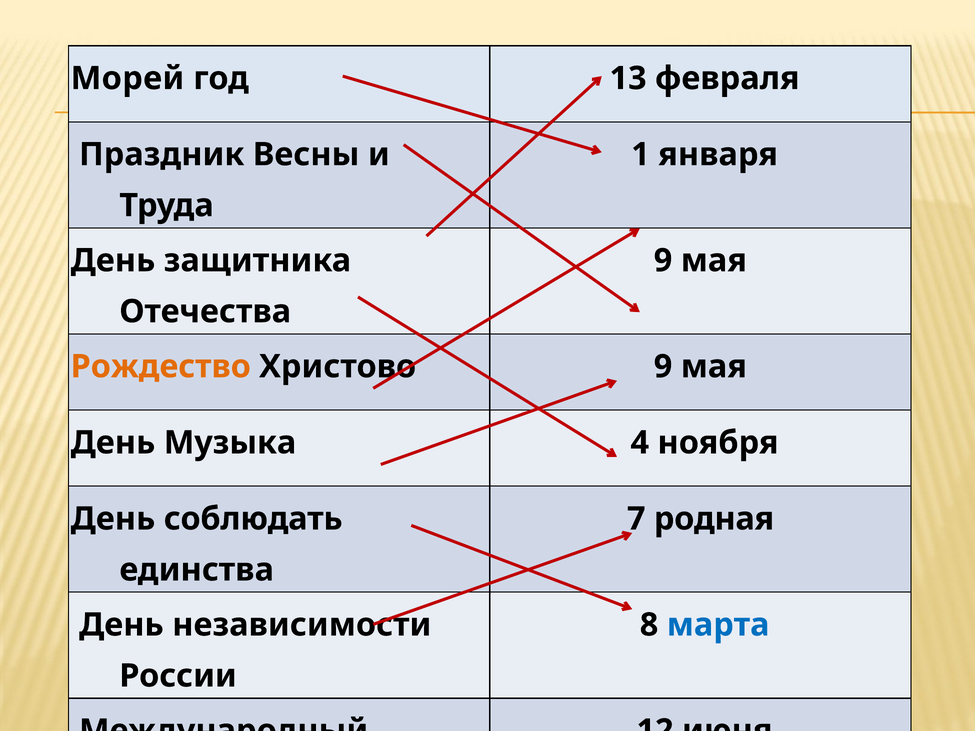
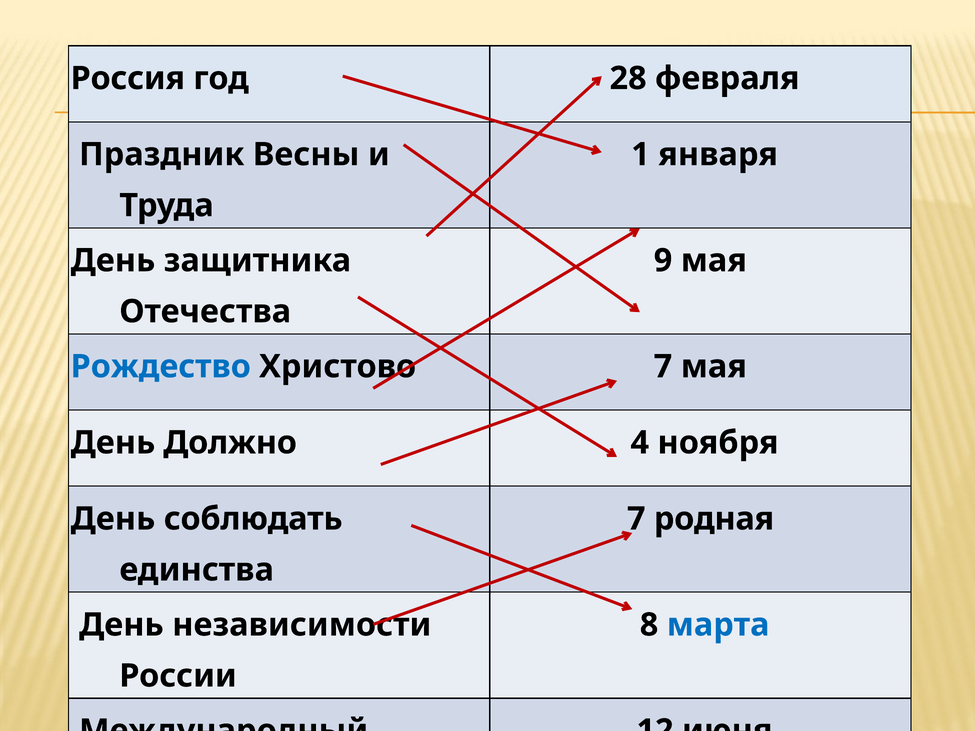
Морей: Морей -> Россия
13: 13 -> 28
Рождество colour: orange -> blue
Христово 9: 9 -> 7
Музыка: Музыка -> Должно
